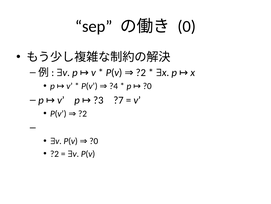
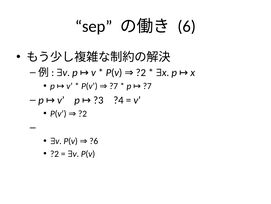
0: 0 -> 6
P(v ?4: ?4 -> ?7
p ?0: ?0 -> ?7
?7: ?7 -> ?4
P(v ?0: ?0 -> ?6
